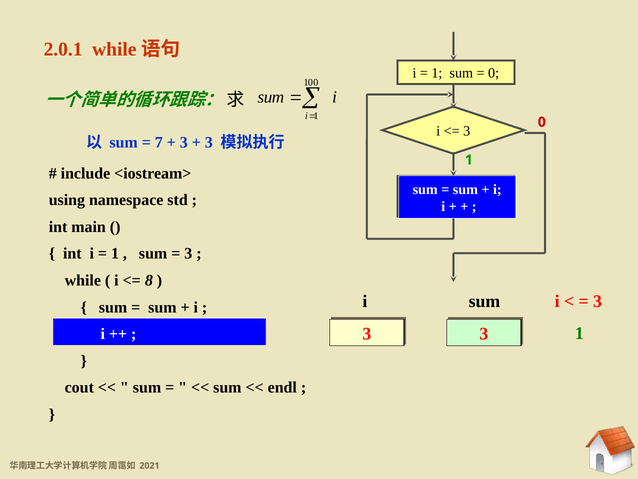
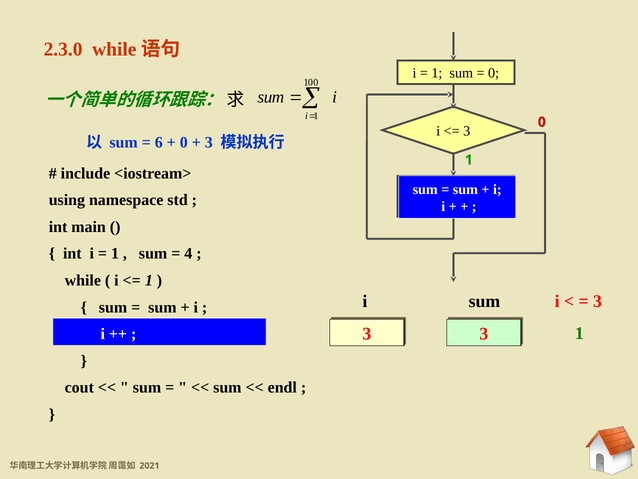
2.0.1: 2.0.1 -> 2.3.0
7: 7 -> 6
3 at (184, 142): 3 -> 0
3 at (188, 253): 3 -> 4
8 at (149, 280): 8 -> 1
